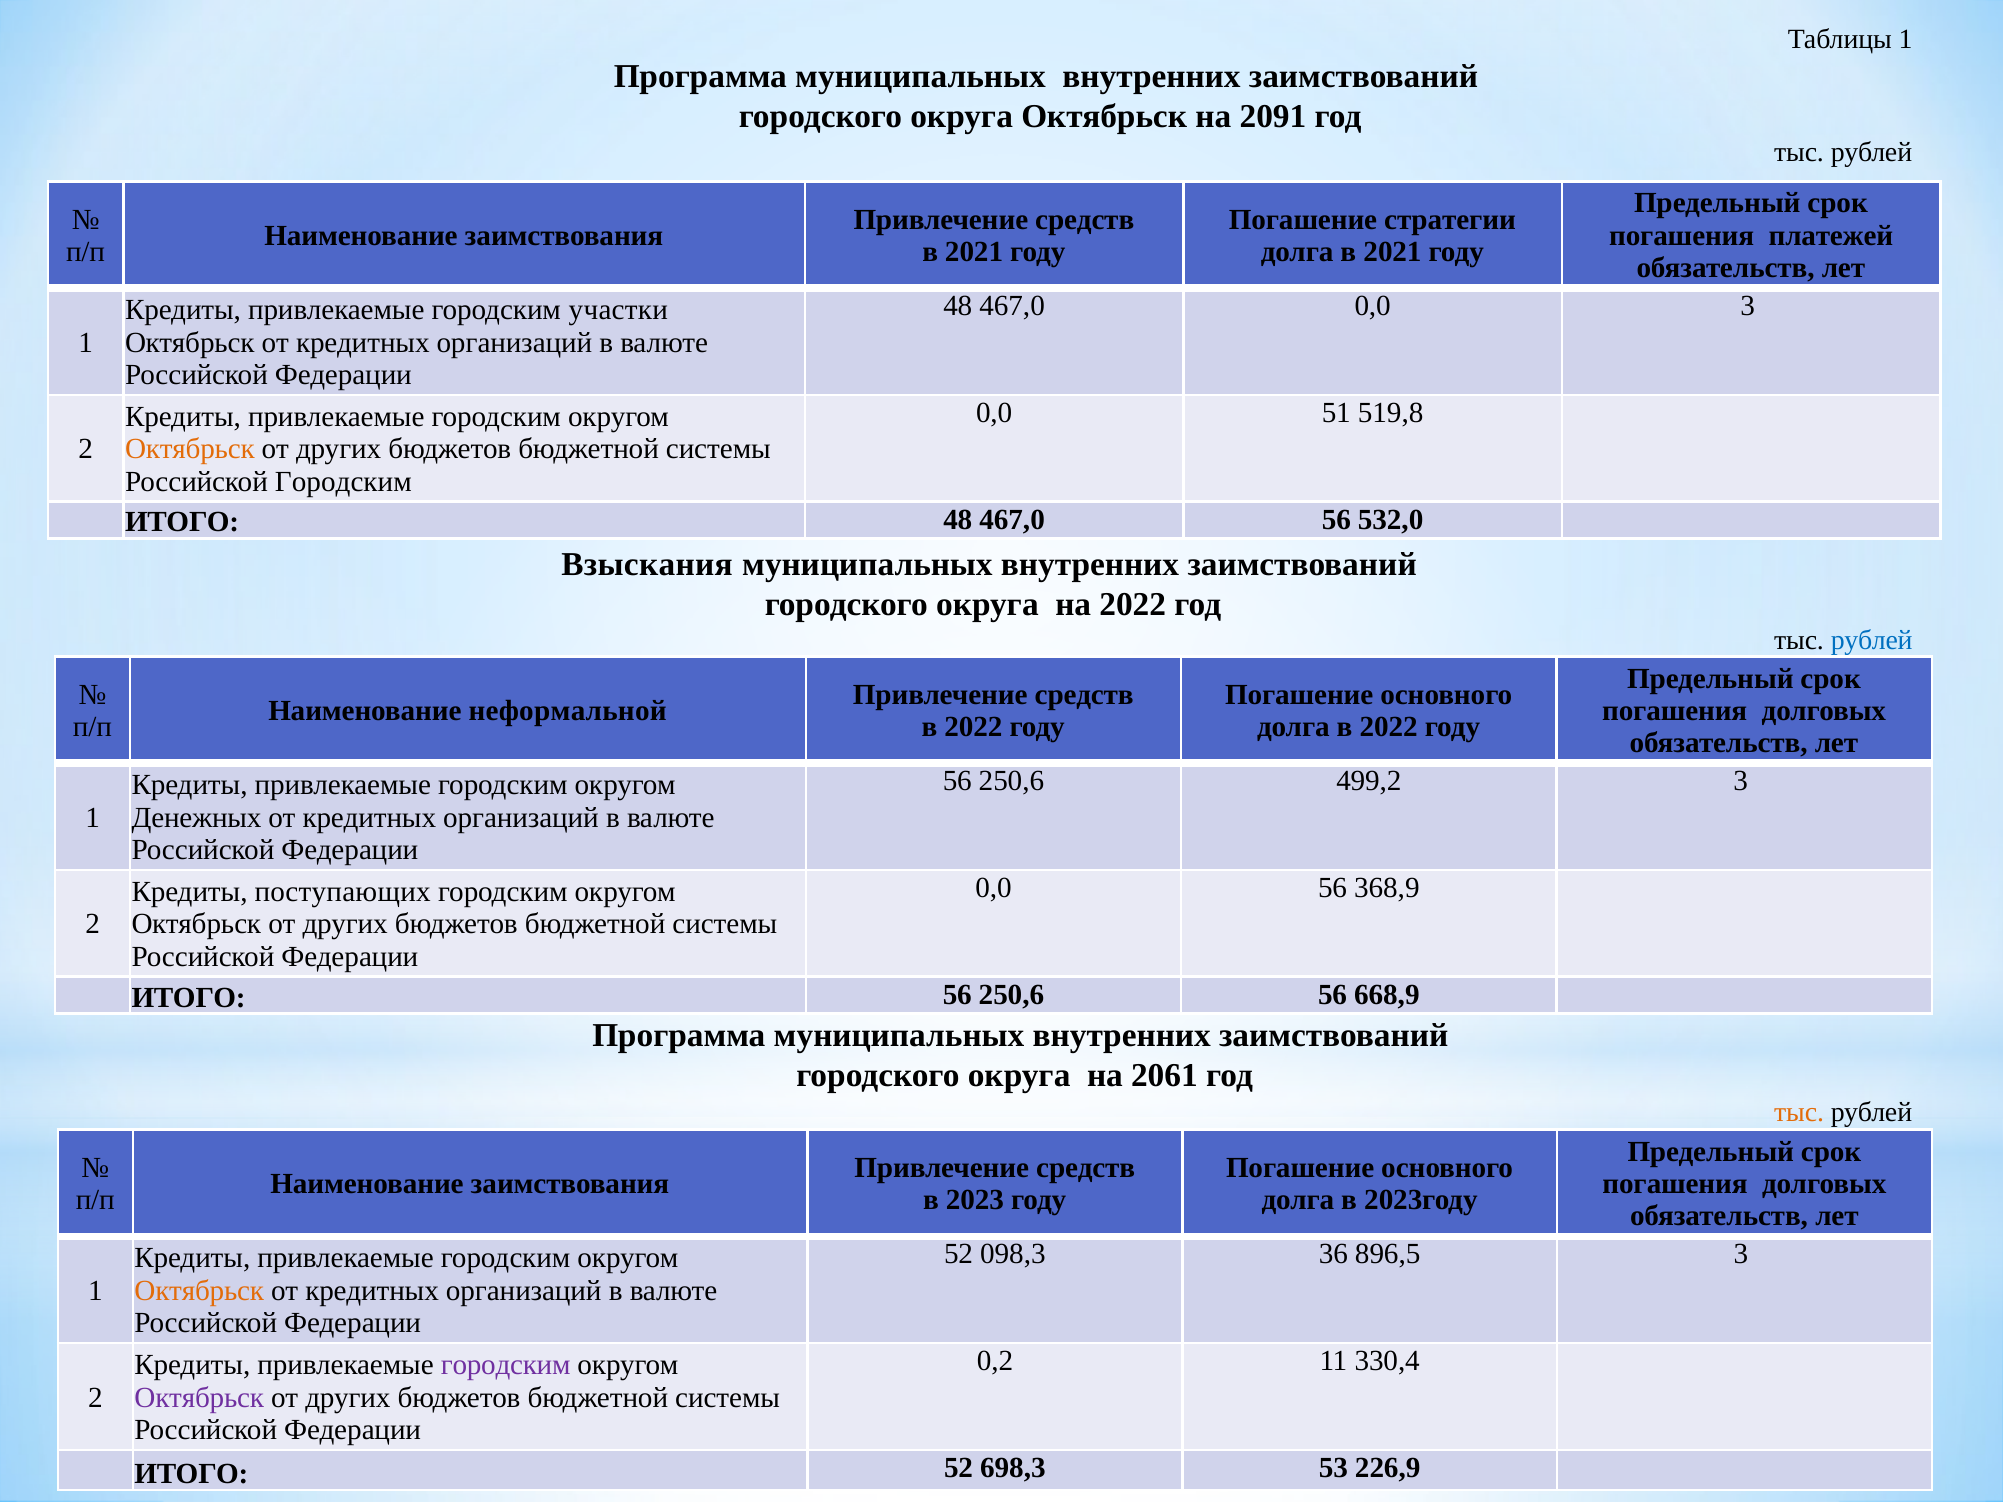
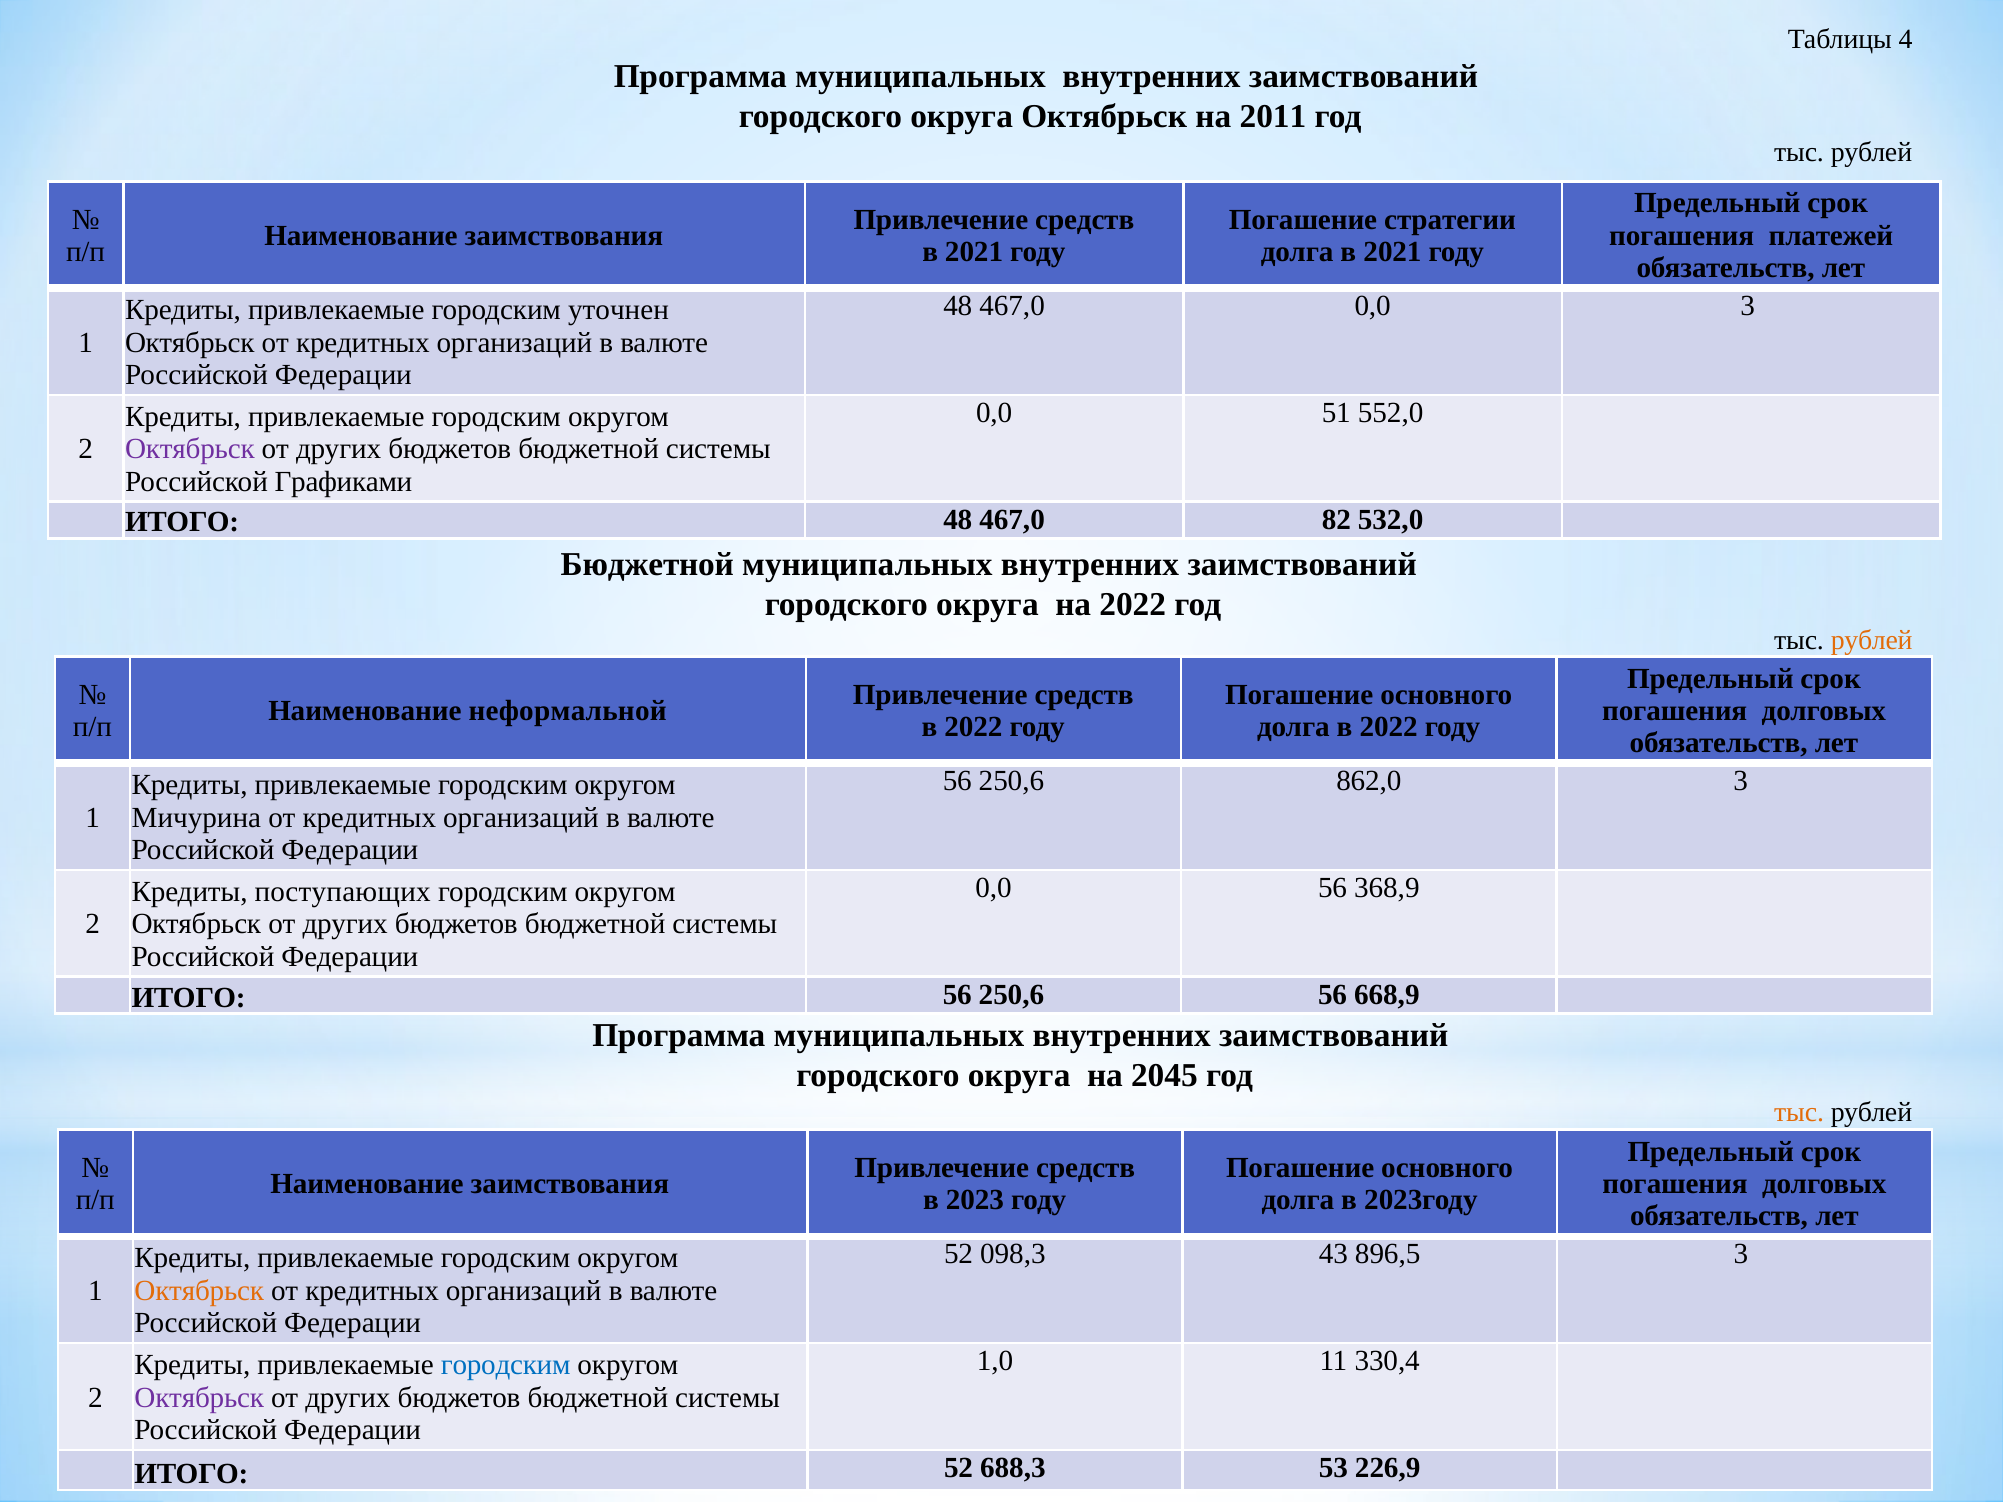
Таблицы 1: 1 -> 4
2091: 2091 -> 2011
участки: участки -> уточнен
519,8: 519,8 -> 552,0
Октябрьск at (190, 449) colour: orange -> purple
Российской Городским: Городским -> Графиками
467,0 56: 56 -> 82
Взыскания at (647, 564): Взыскания -> Бюджетной
рублей at (1872, 641) colour: blue -> orange
499,2: 499,2 -> 862,0
Денежных: Денежных -> Мичурина
2061: 2061 -> 2045
36: 36 -> 43
0,2: 0,2 -> 1,0
городским at (506, 1365) colour: purple -> blue
698,3: 698,3 -> 688,3
